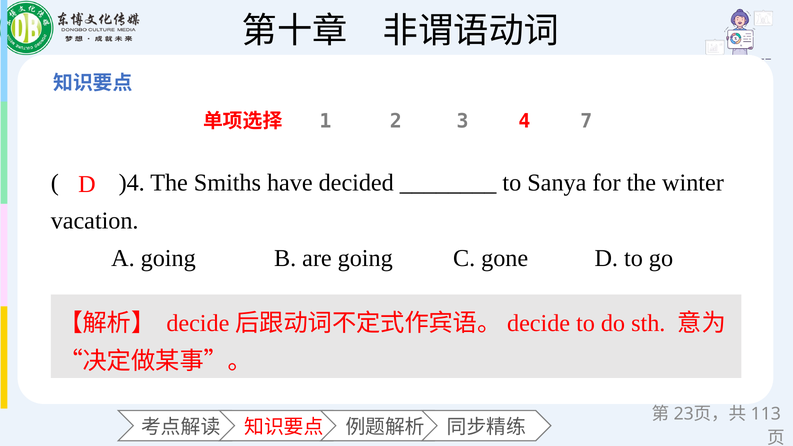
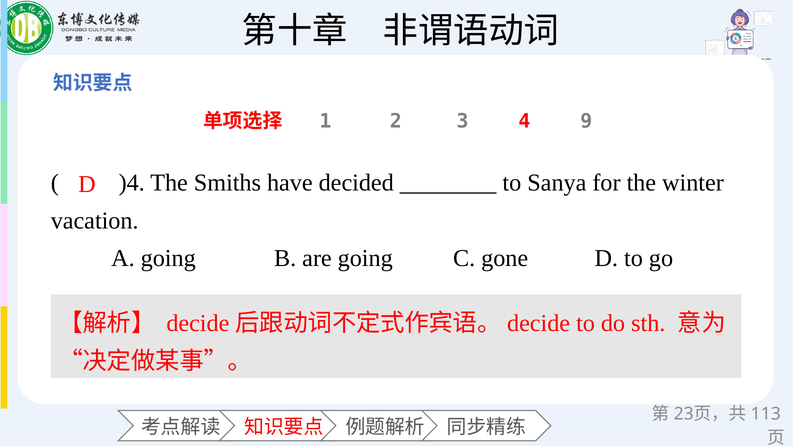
7: 7 -> 9
